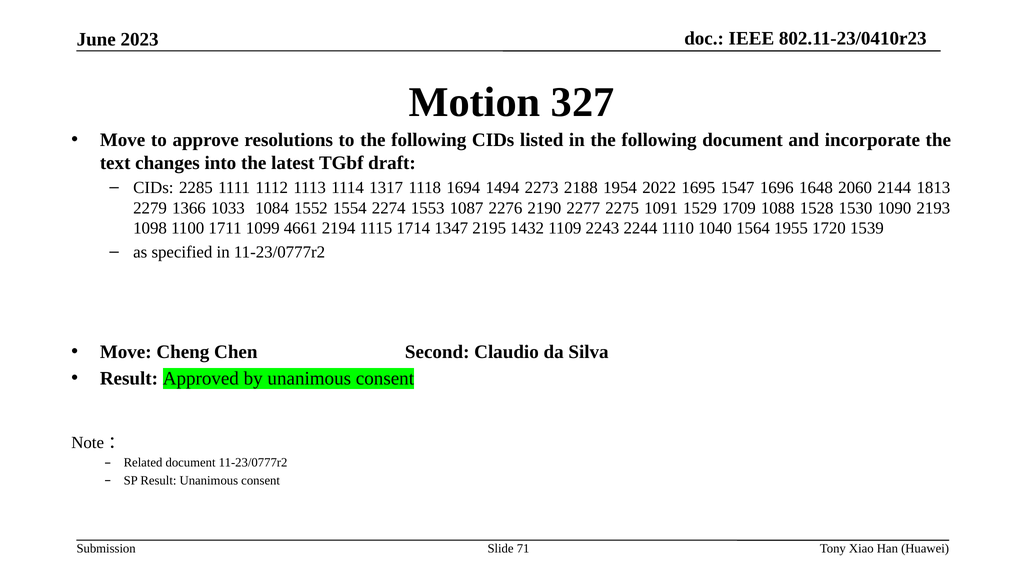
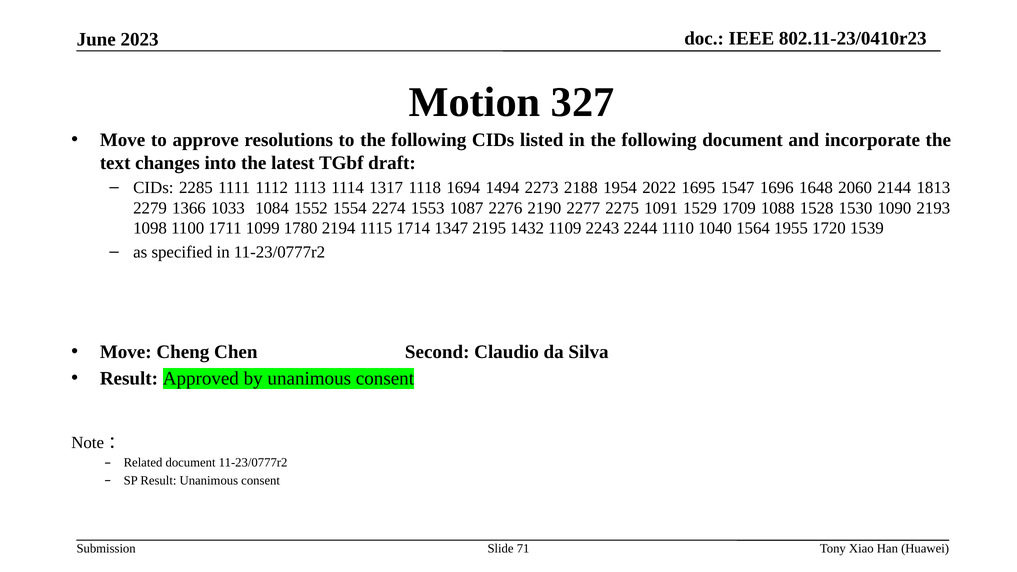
4661: 4661 -> 1780
